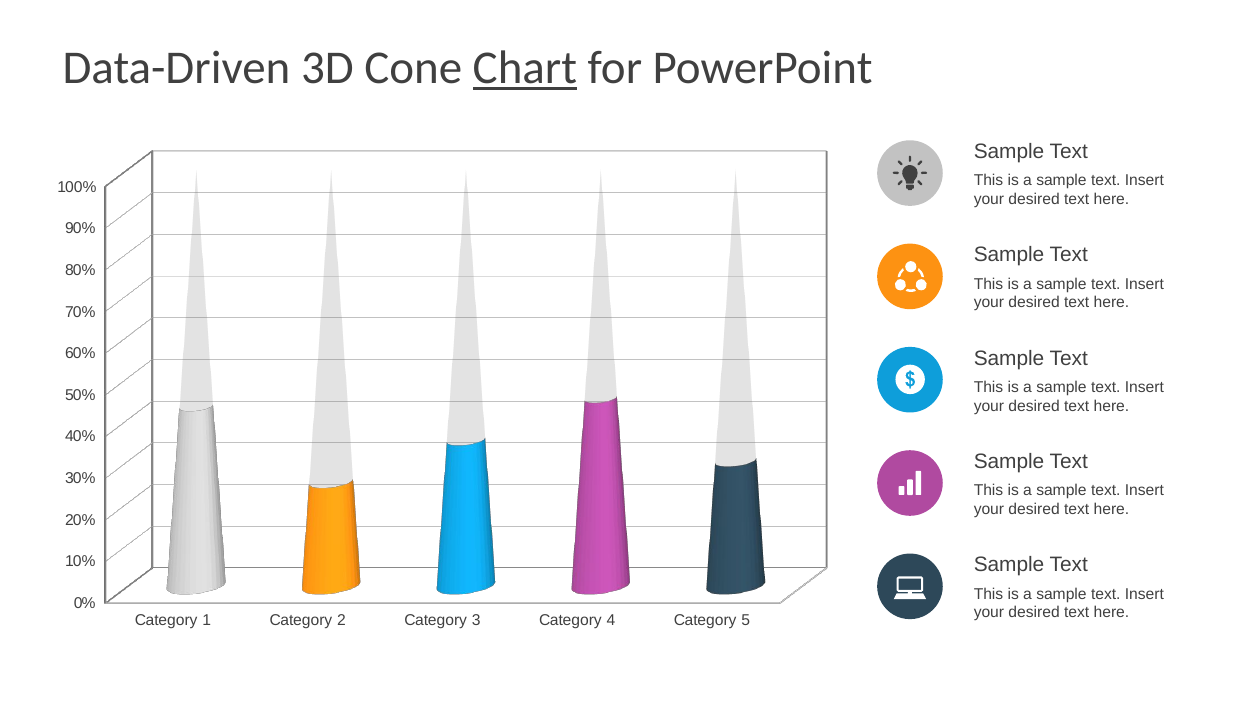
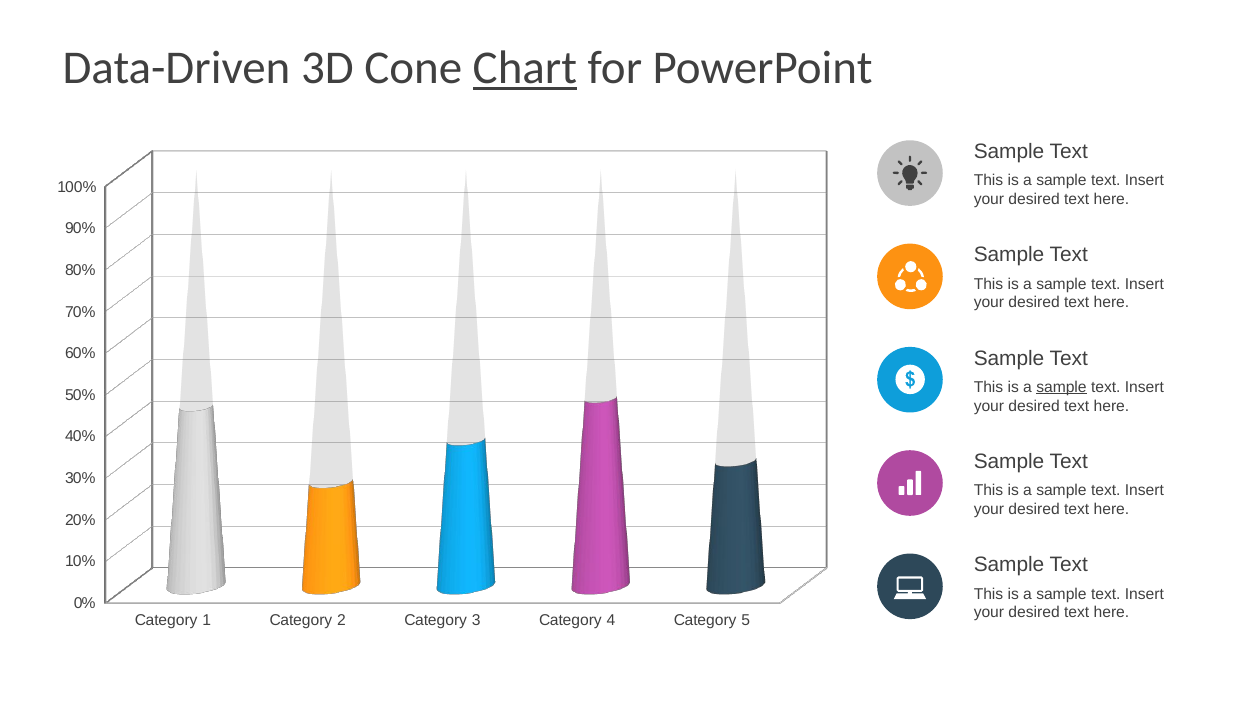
sample at (1061, 387) underline: none -> present
